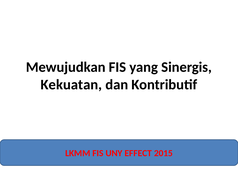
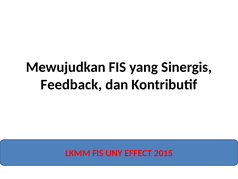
Kekuatan: Kekuatan -> Feedback
